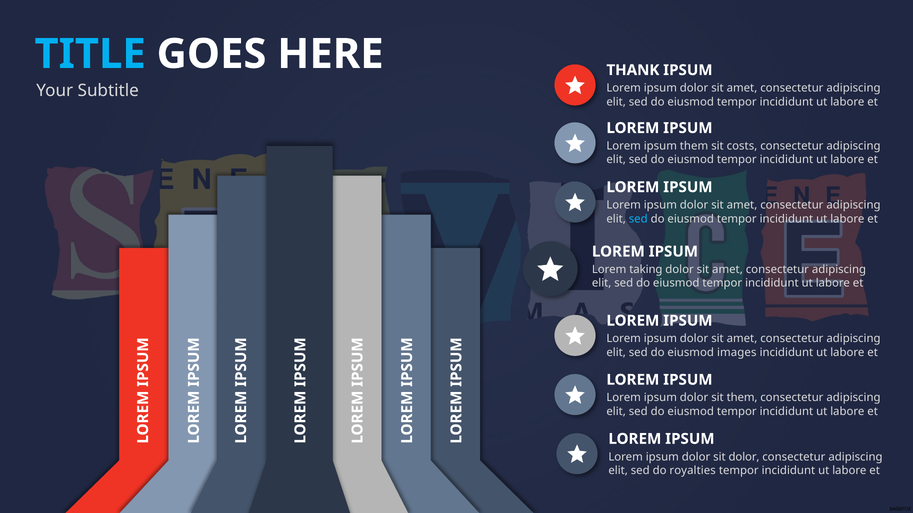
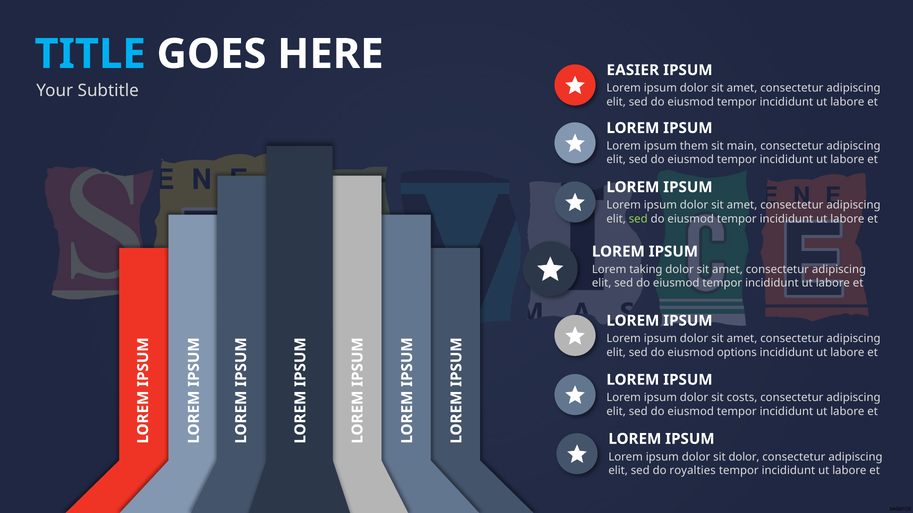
THANK: THANK -> EASIER
costs: costs -> main
sed at (638, 219) colour: light blue -> light green
images: images -> options
sit them: them -> costs
